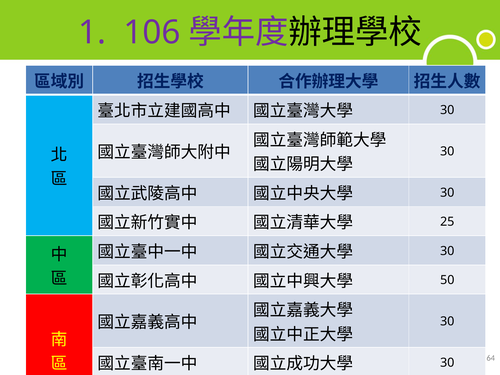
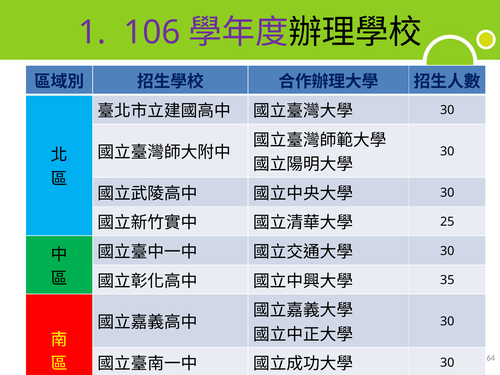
50: 50 -> 35
